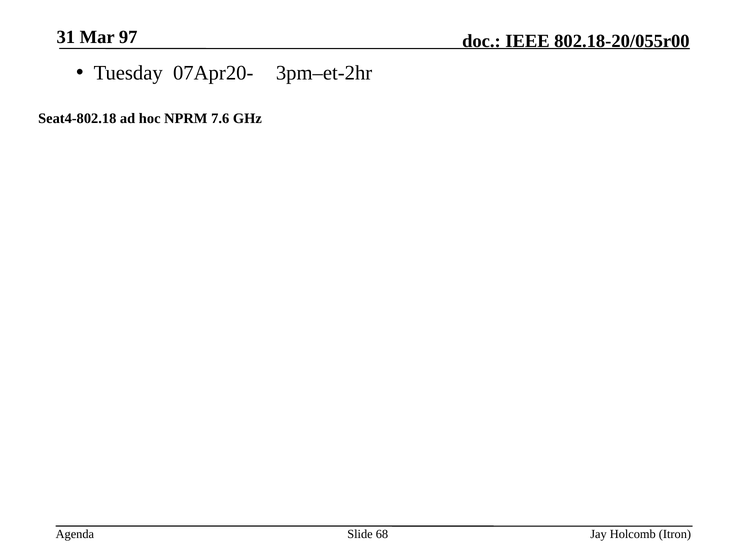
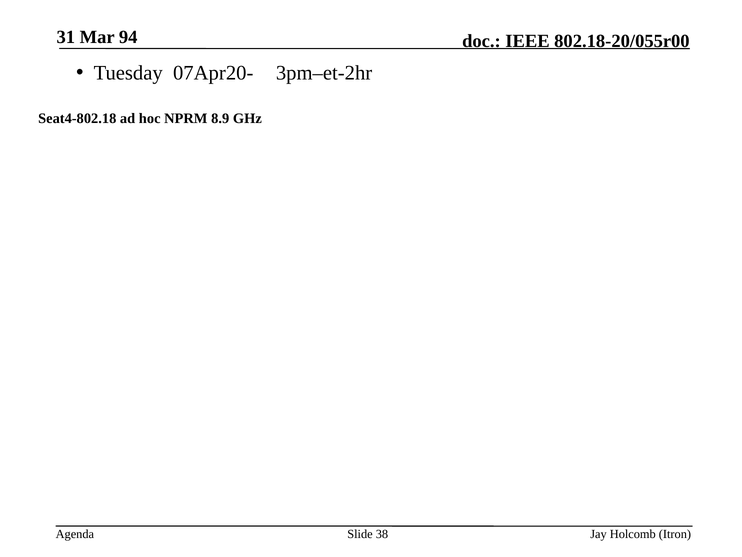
97: 97 -> 94
7.6: 7.6 -> 8.9
68: 68 -> 38
